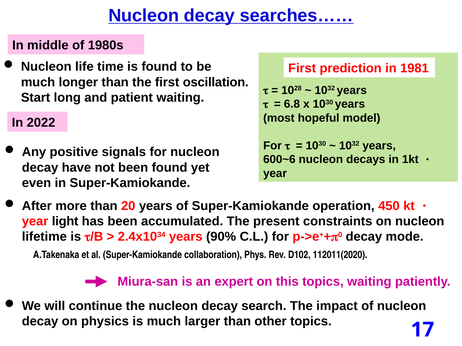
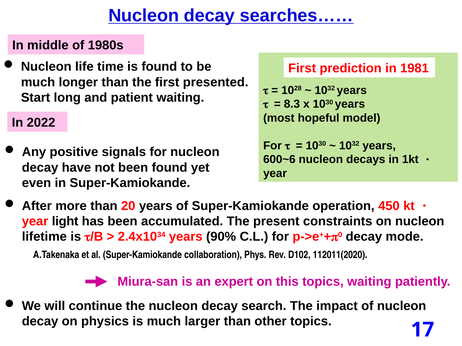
oscillation: oscillation -> presented
6.8: 6.8 -> 8.3
